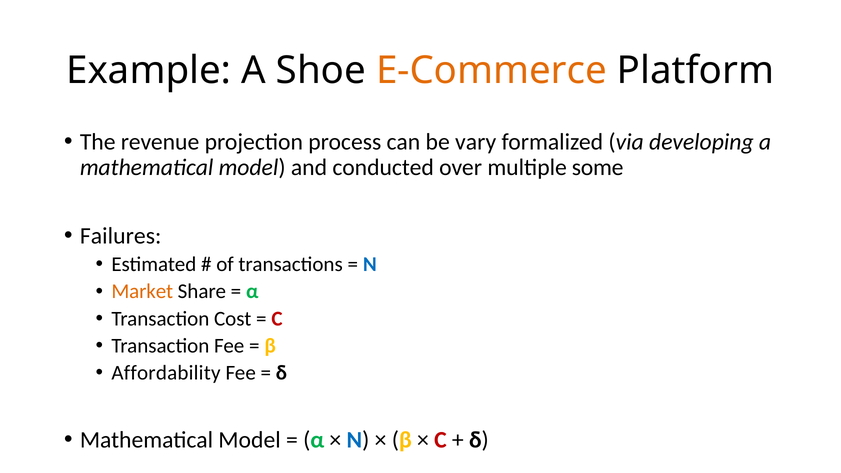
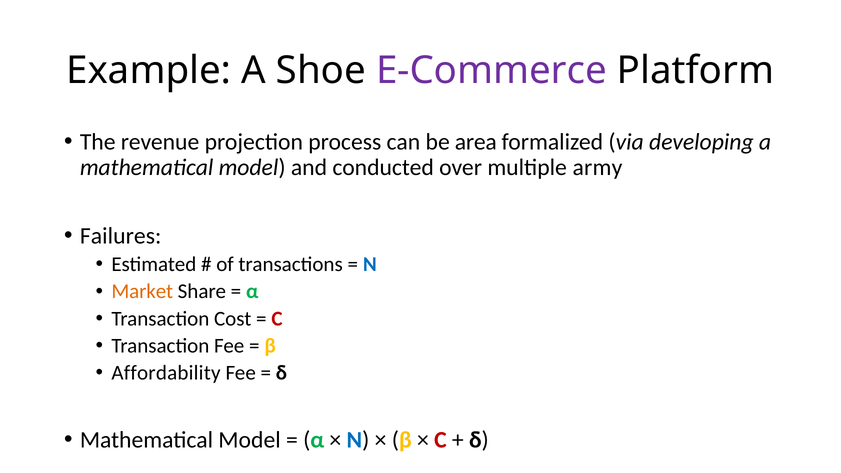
E-Commerce colour: orange -> purple
vary: vary -> area
some: some -> army
